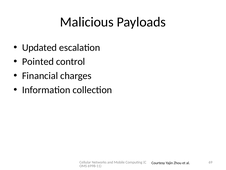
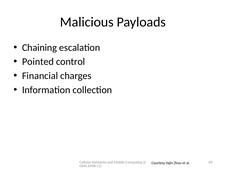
Updated: Updated -> Chaining
